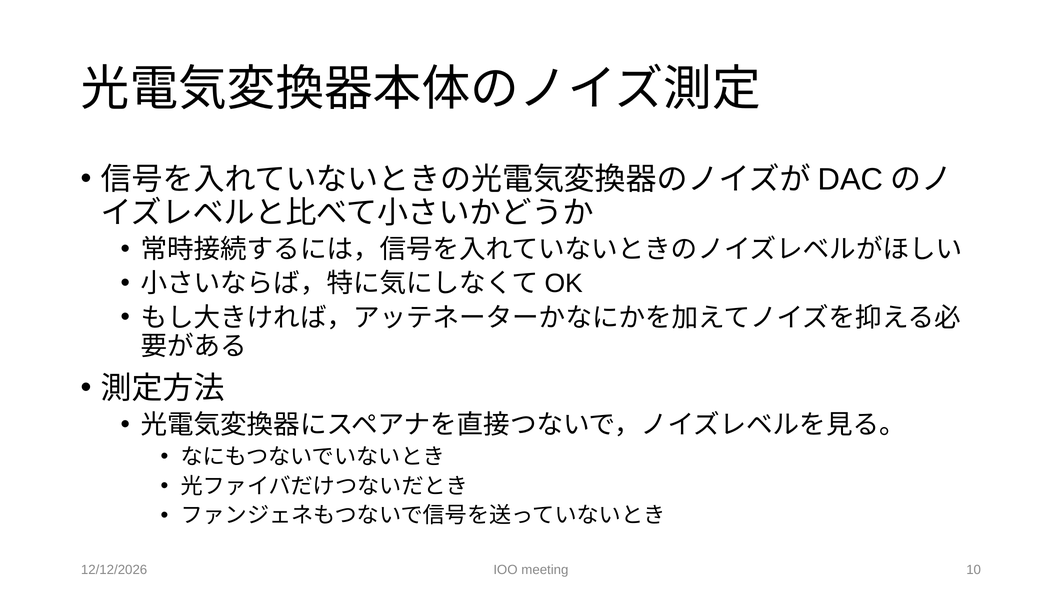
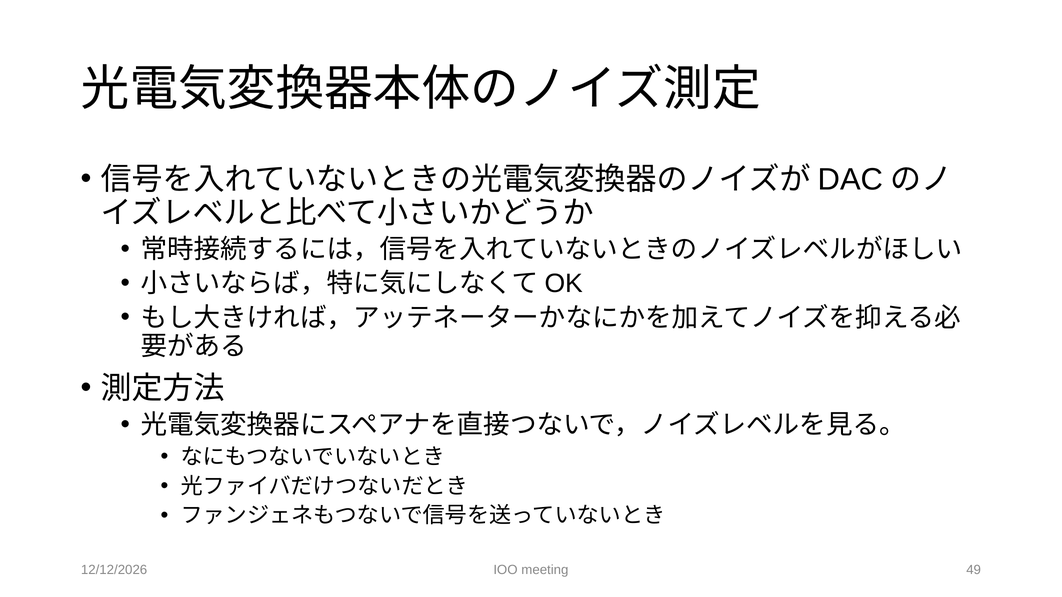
10: 10 -> 49
